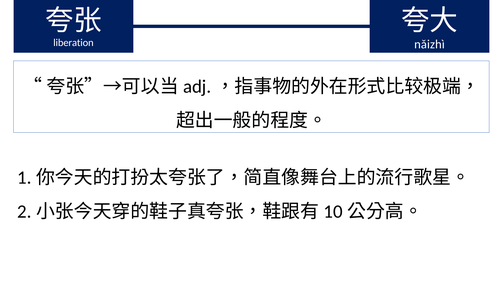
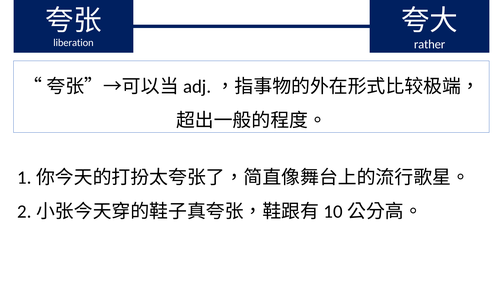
nǎizhì: nǎizhì -> rather
